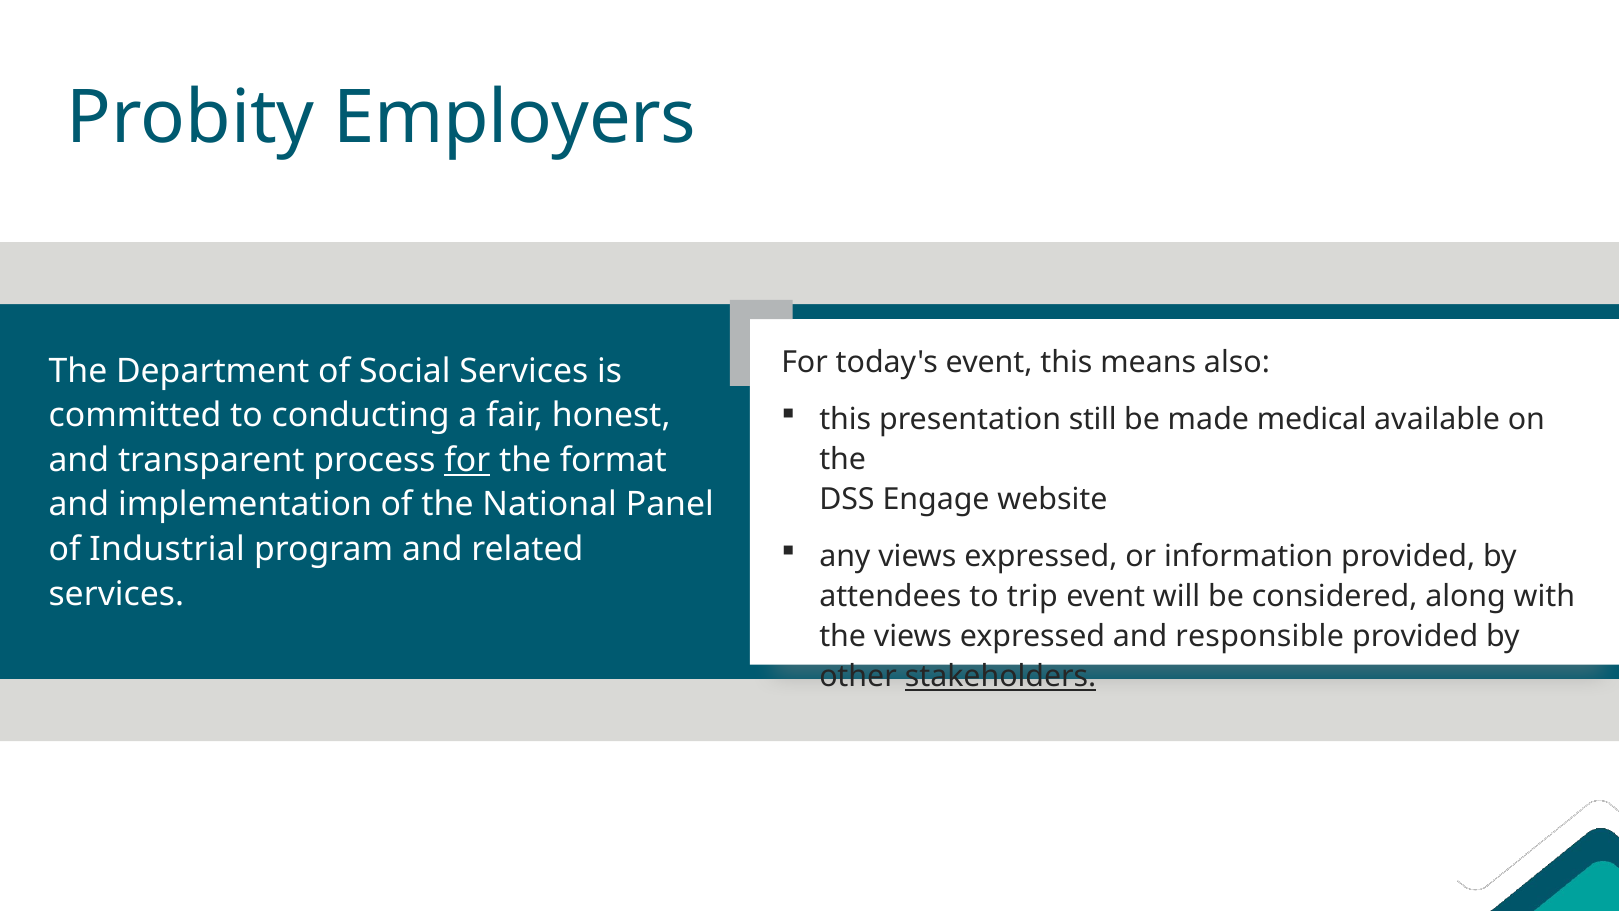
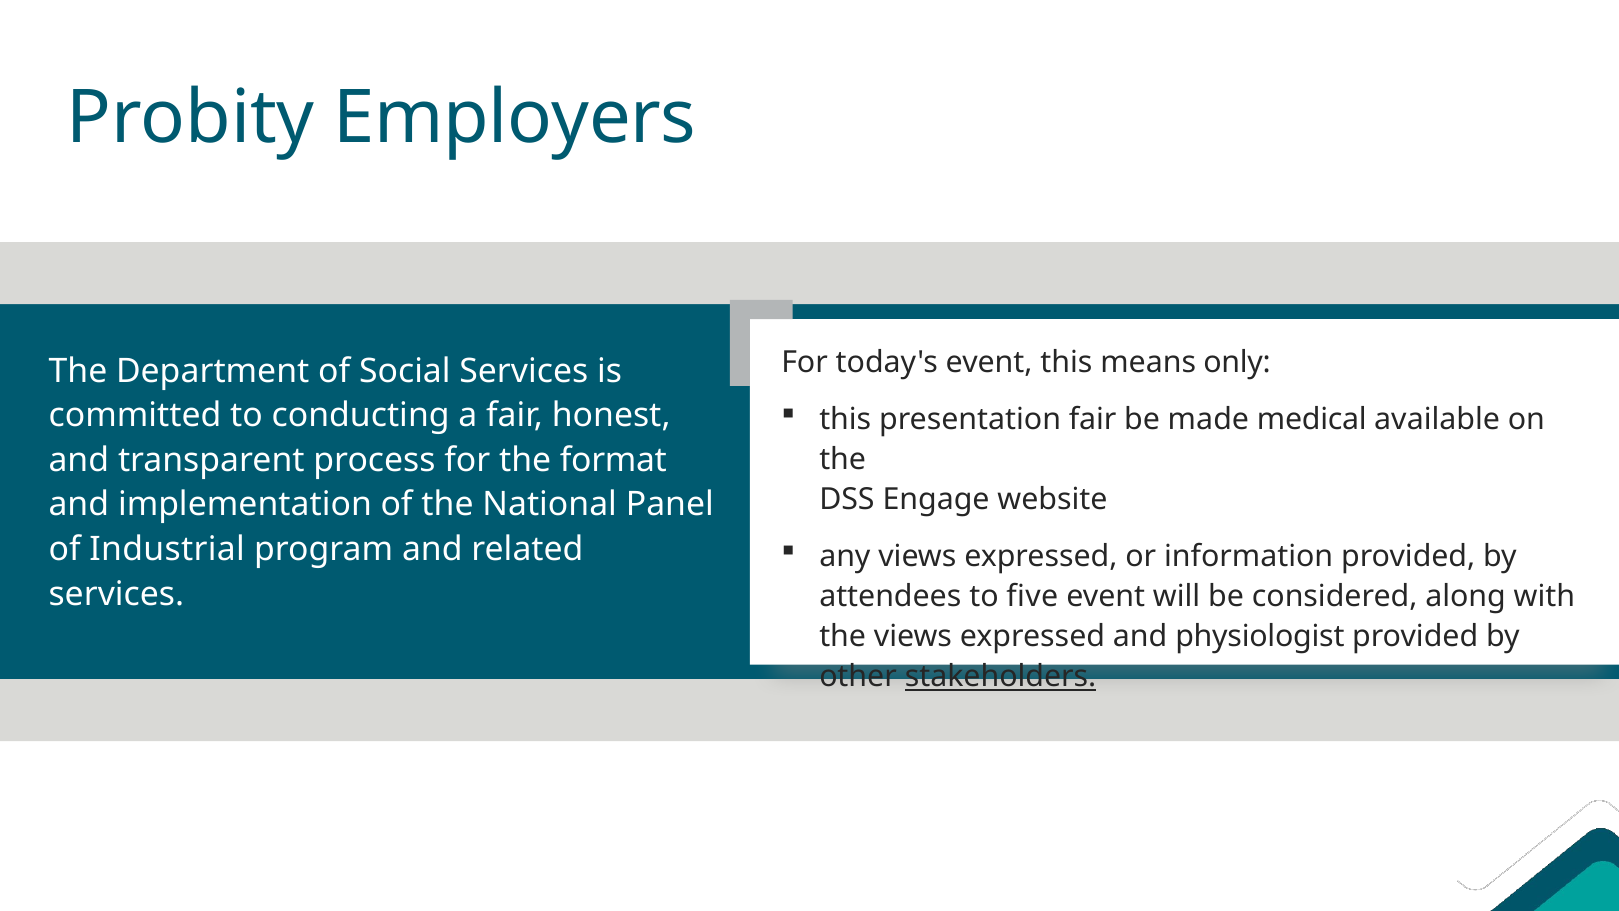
also: also -> only
presentation still: still -> fair
for at (467, 460) underline: present -> none
trip: trip -> five
responsible: responsible -> physiologist
